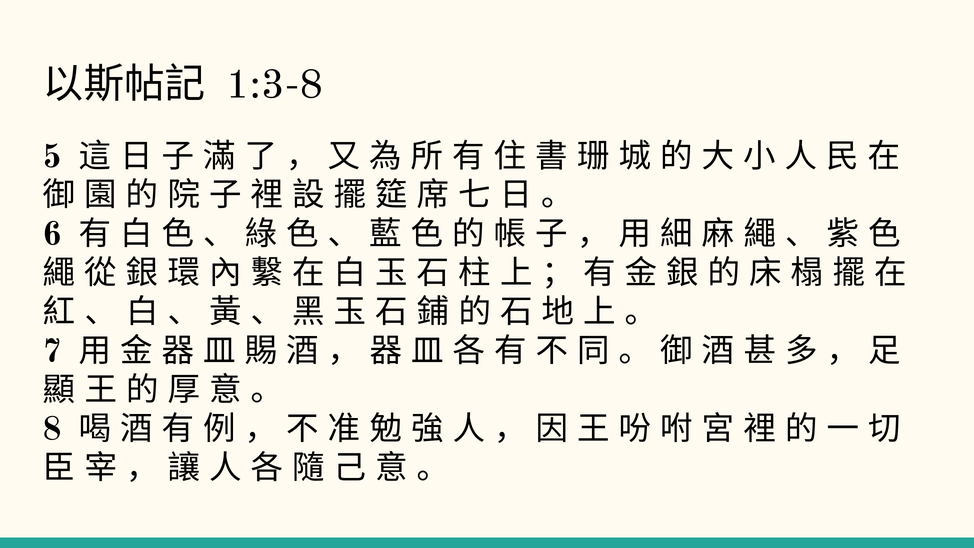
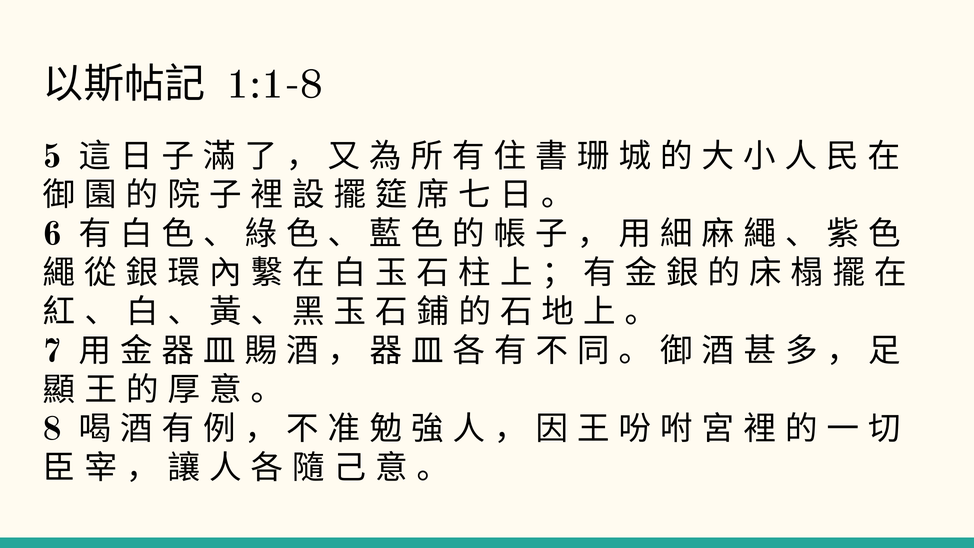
1:3-8: 1:3-8 -> 1:1-8
